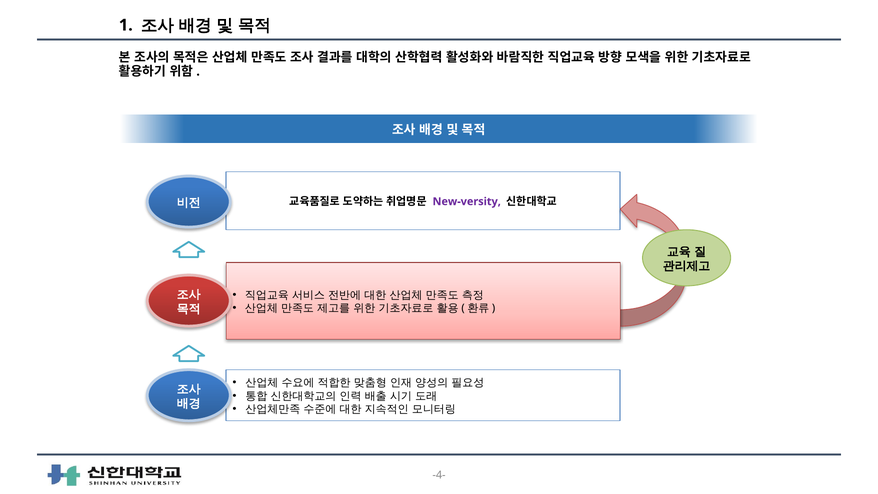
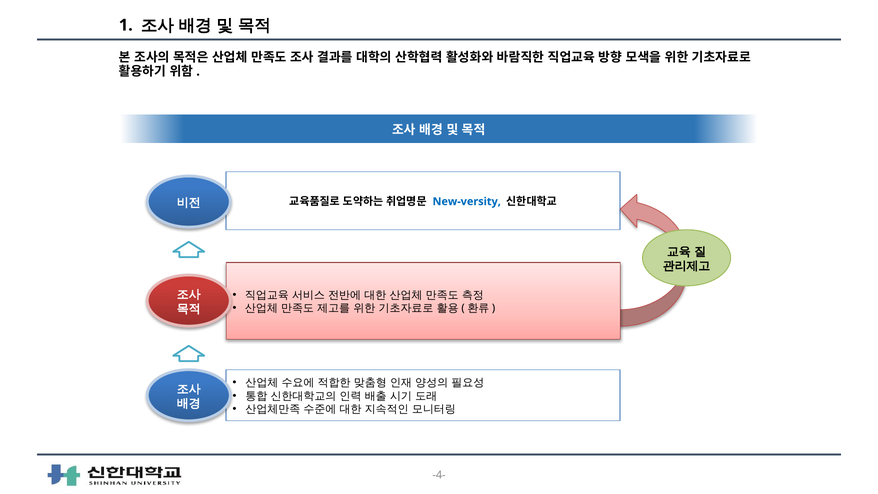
New-versity colour: purple -> blue
